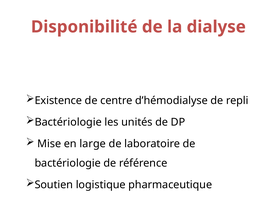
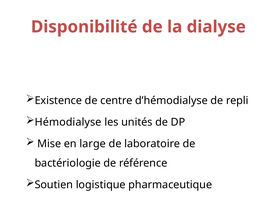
Bactériologie at (68, 122): Bactériologie -> Hémodialyse
